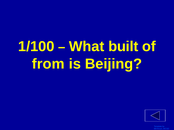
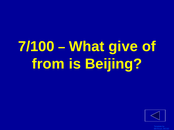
1/100: 1/100 -> 7/100
built: built -> give
